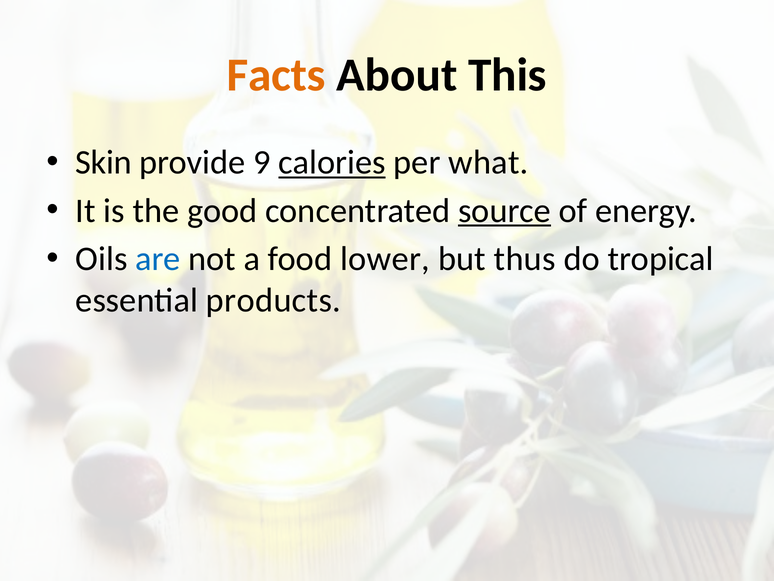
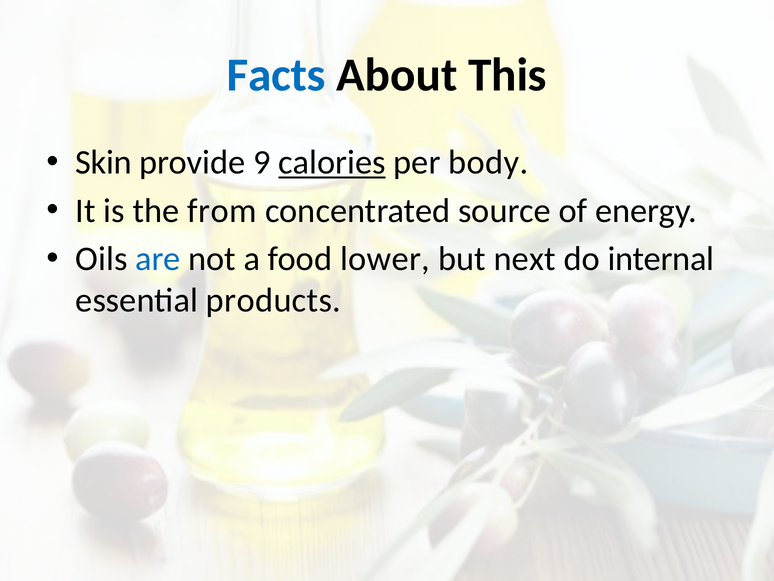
Facts colour: orange -> blue
what: what -> body
good: good -> from
source underline: present -> none
thus: thus -> next
tropical: tropical -> internal
